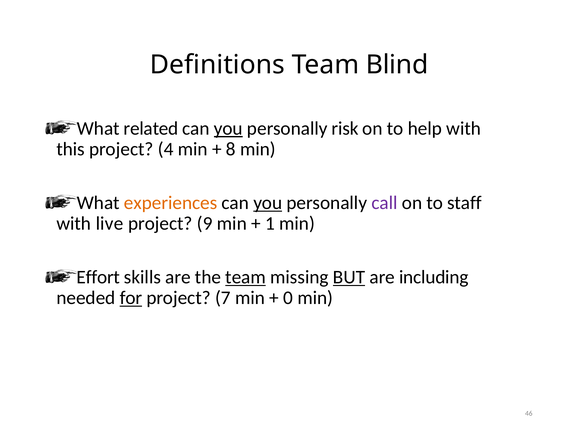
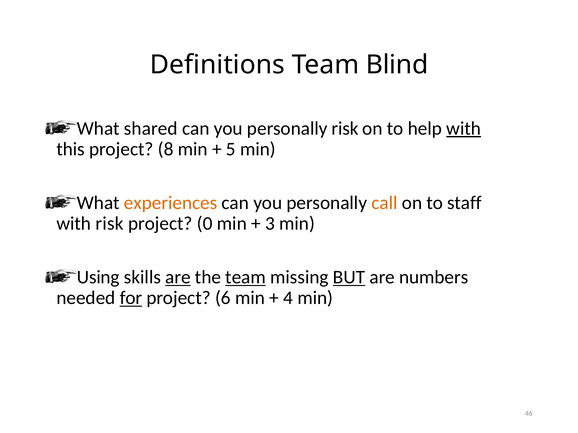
related: related -> shared
you at (228, 129) underline: present -> none
with at (464, 129) underline: none -> present
4: 4 -> 8
8: 8 -> 5
you at (268, 203) underline: present -> none
call colour: purple -> orange
with live: live -> risk
9: 9 -> 0
1: 1 -> 3
Effort: Effort -> Using
are at (178, 277) underline: none -> present
including: including -> numbers
7: 7 -> 6
0: 0 -> 4
